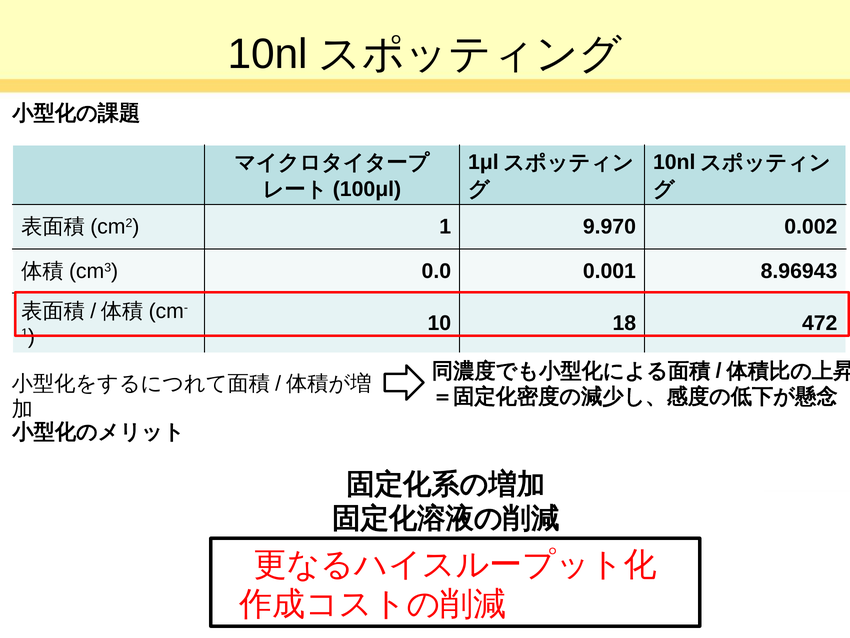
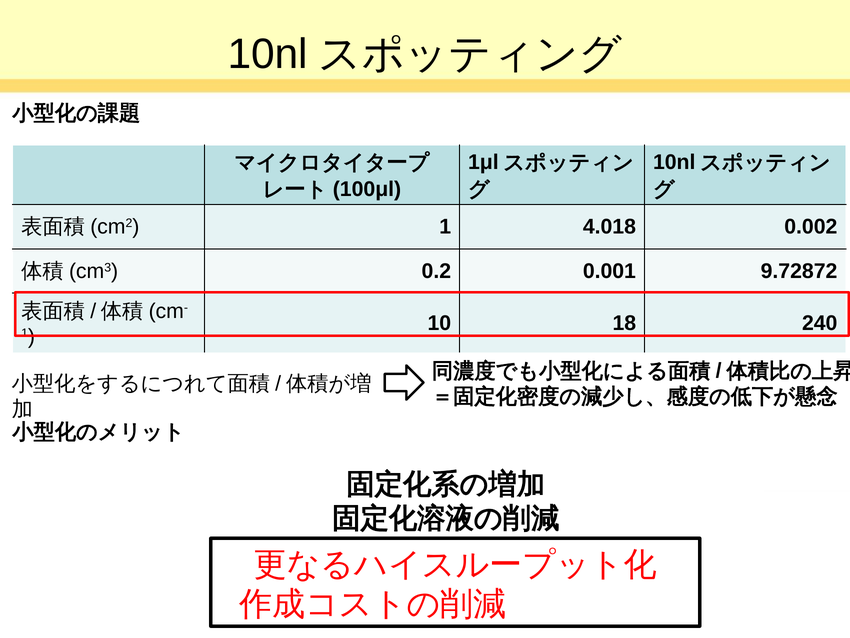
9.970: 9.970 -> 4.018
0.0: 0.0 -> 0.2
8.96943: 8.96943 -> 9.72872
472: 472 -> 240
